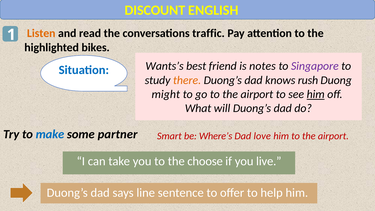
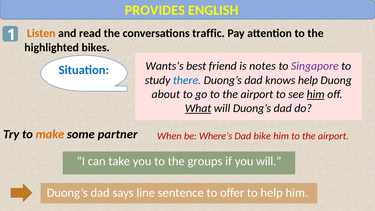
DISCOUNT: DISCOUNT -> PROVIDES
there colour: orange -> blue
knows rush: rush -> help
might: might -> about
What underline: none -> present
make colour: blue -> orange
Smart: Smart -> When
love: love -> bike
choose: choose -> groups
you live: live -> will
